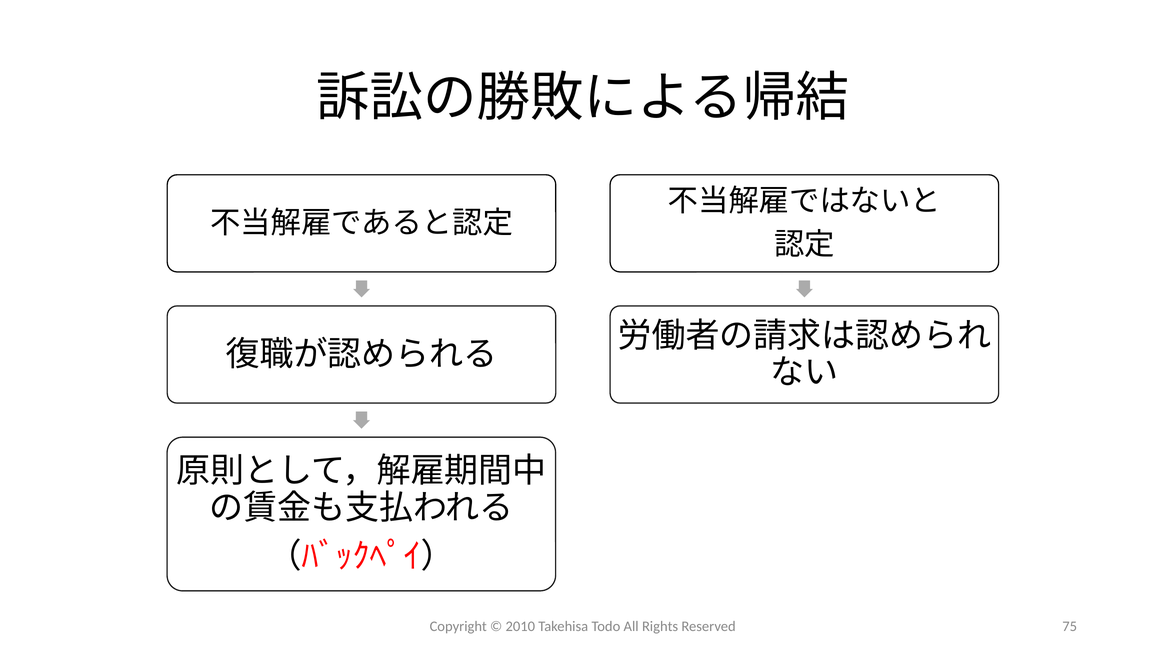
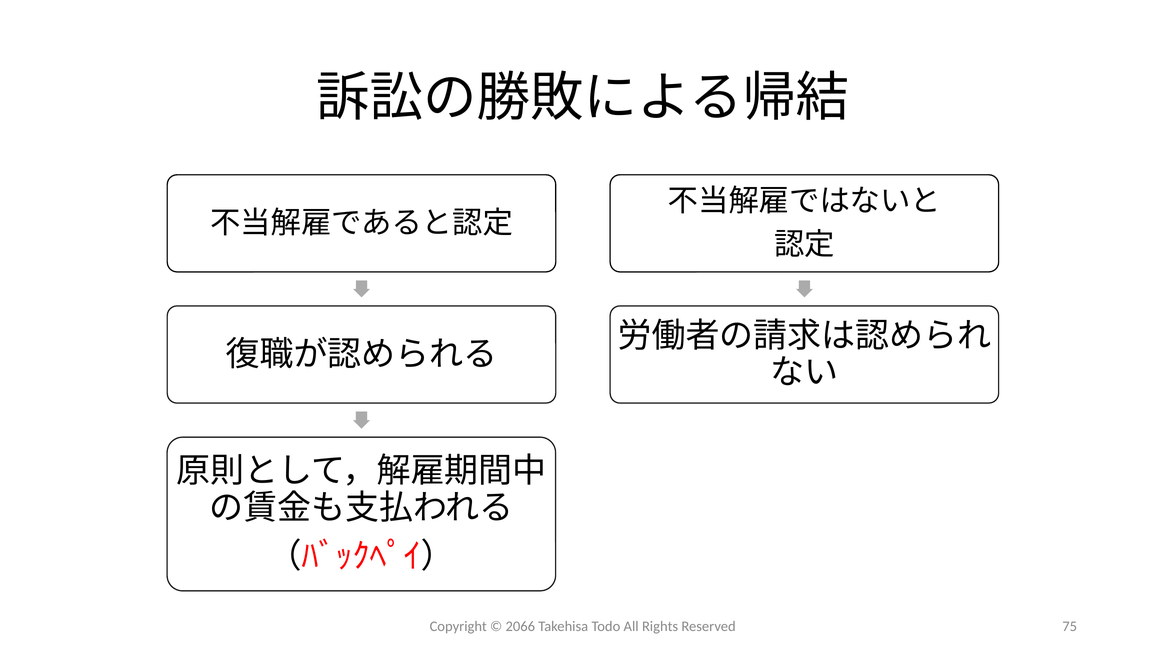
2010: 2010 -> 2066
